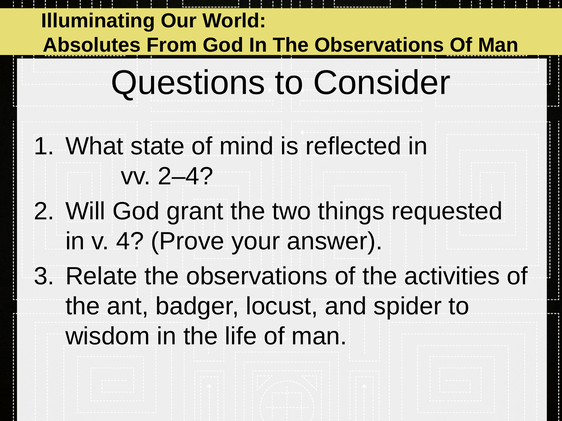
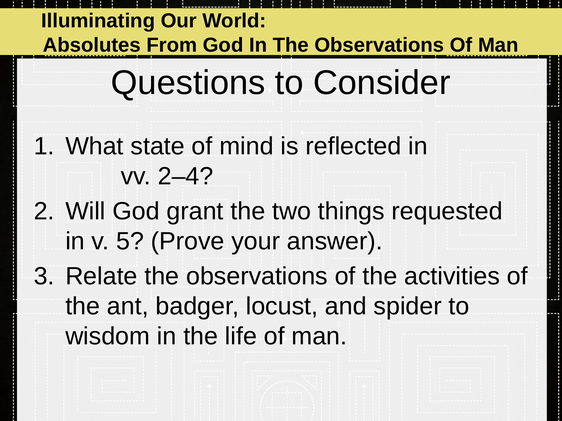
4: 4 -> 5
